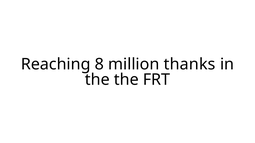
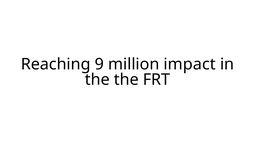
8: 8 -> 9
thanks: thanks -> impact
